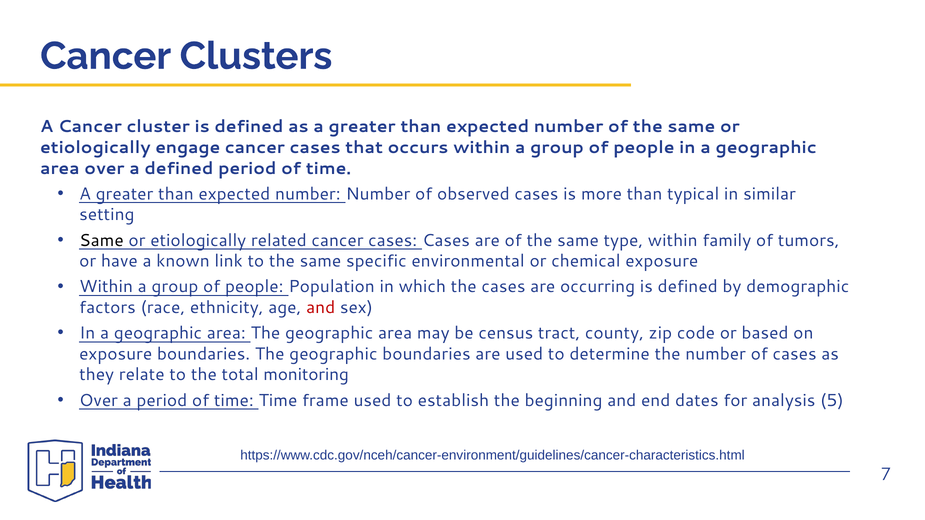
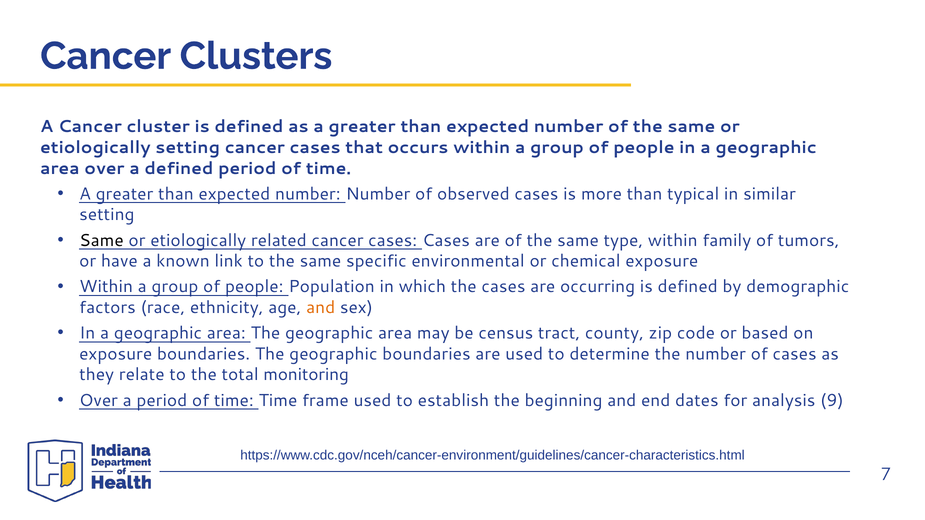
etiologically engage: engage -> setting
and at (321, 308) colour: red -> orange
5: 5 -> 9
